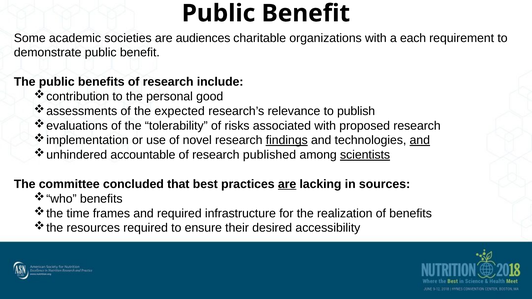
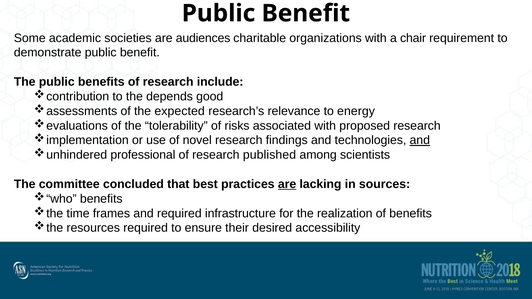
each: each -> chair
personal: personal -> depends
publish: publish -> energy
findings underline: present -> none
accountable: accountable -> professional
scientists underline: present -> none
